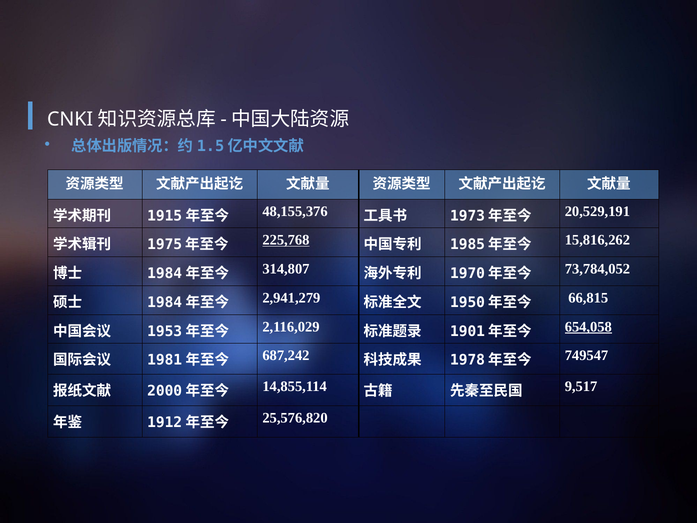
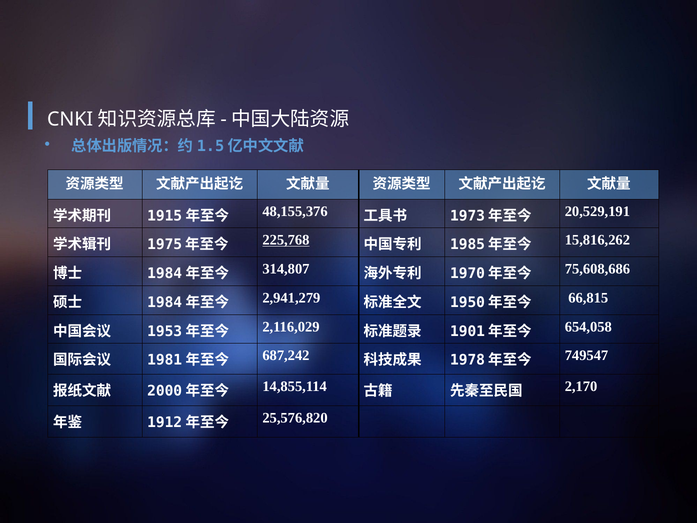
73,784,052: 73,784,052 -> 75,608,686
654,058 underline: present -> none
9,517: 9,517 -> 2,170
